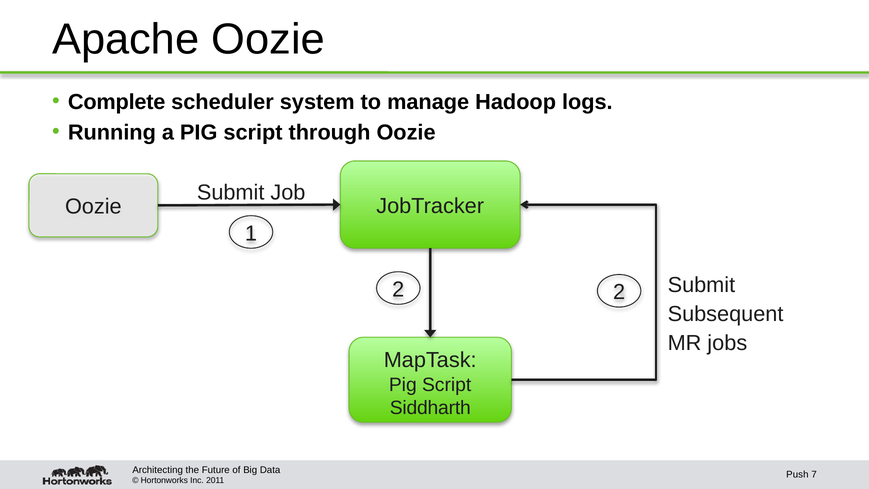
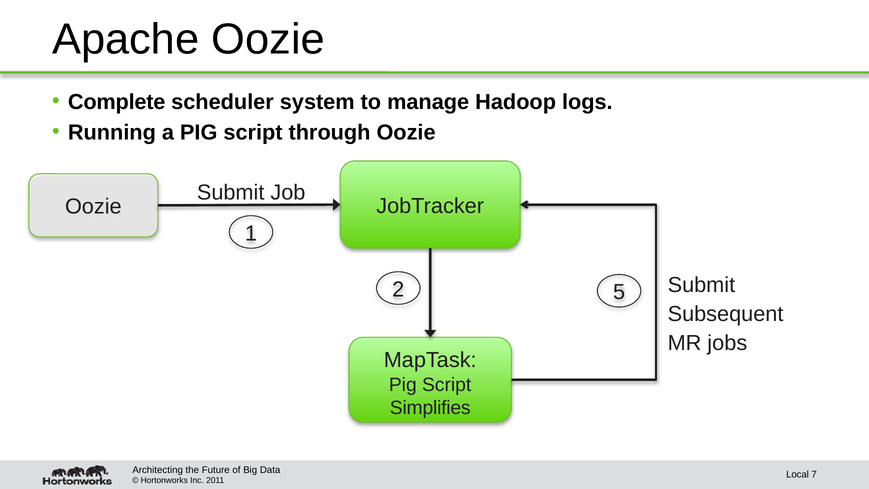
2 2: 2 -> 5
Siddharth: Siddharth -> Simplifies
Push: Push -> Local
